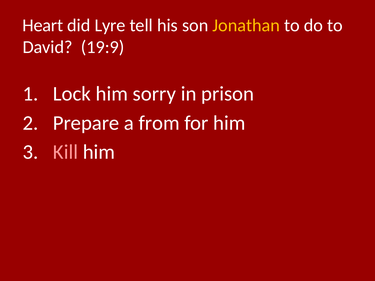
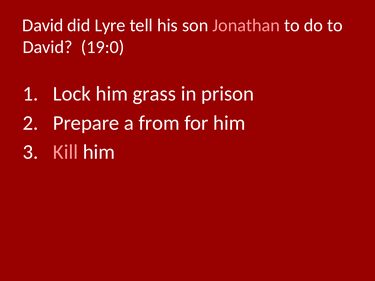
Heart at (43, 25): Heart -> David
Jonathan colour: yellow -> pink
19:9: 19:9 -> 19:0
sorry: sorry -> grass
